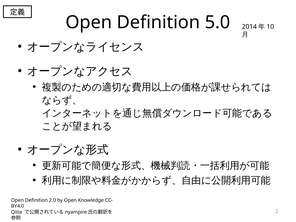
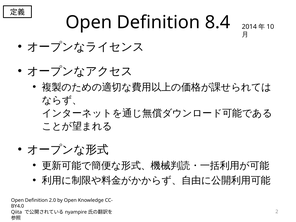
5.0: 5.0 -> 8.4
